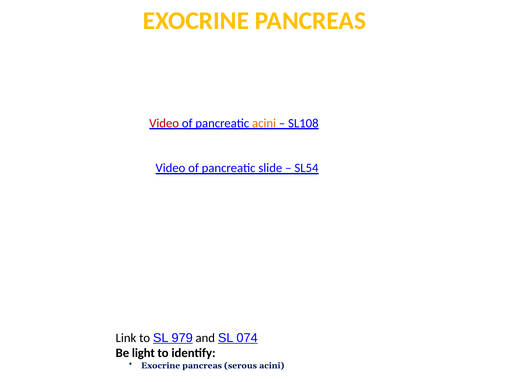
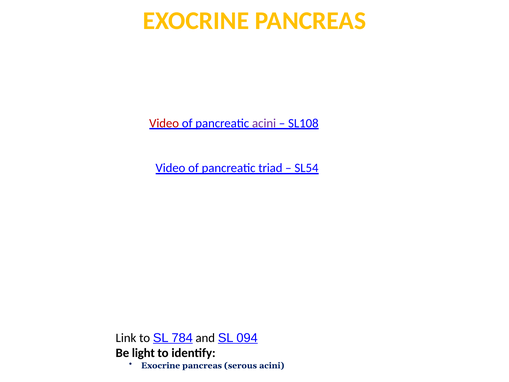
acini at (264, 123) colour: orange -> purple
slide: slide -> triad
979: 979 -> 784
074: 074 -> 094
